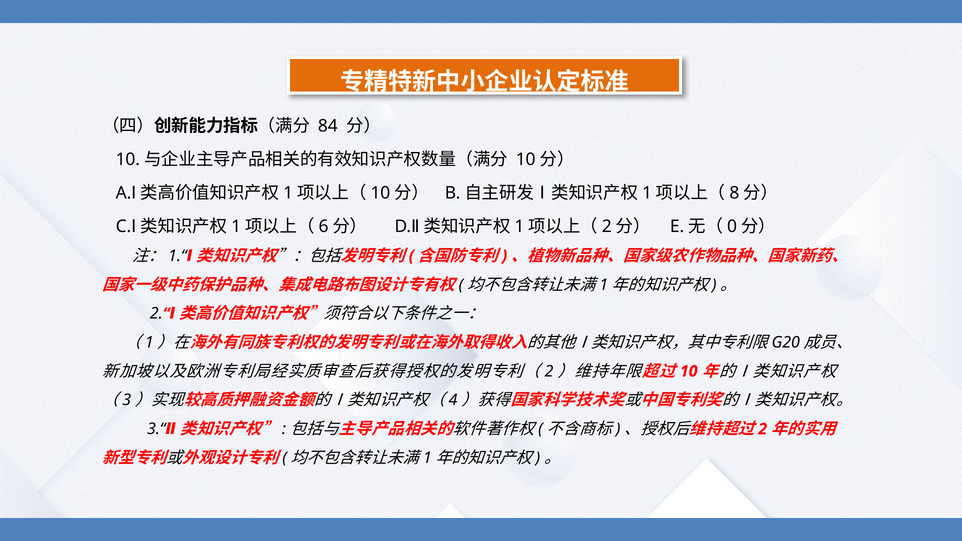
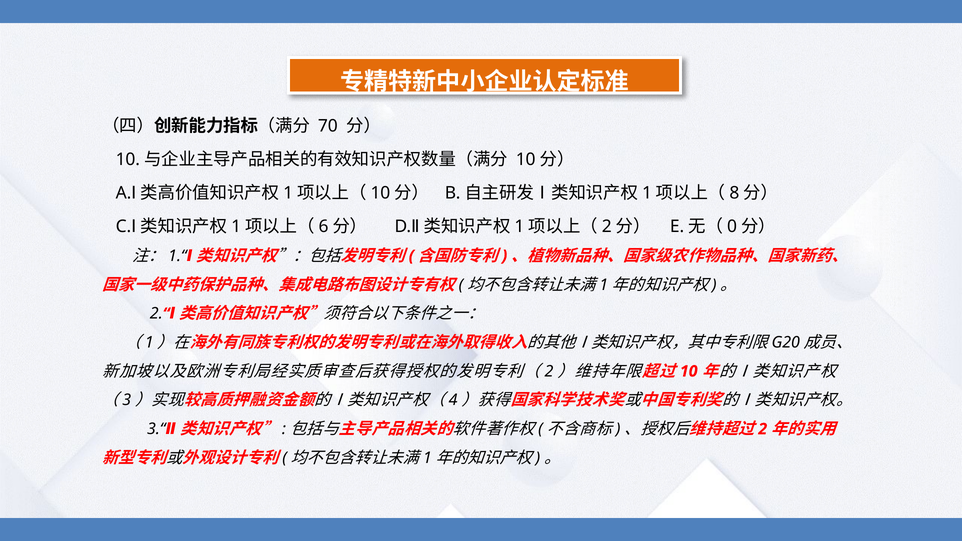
84: 84 -> 70
